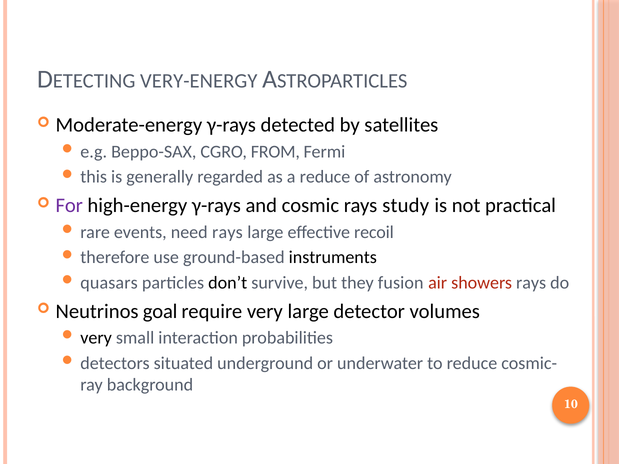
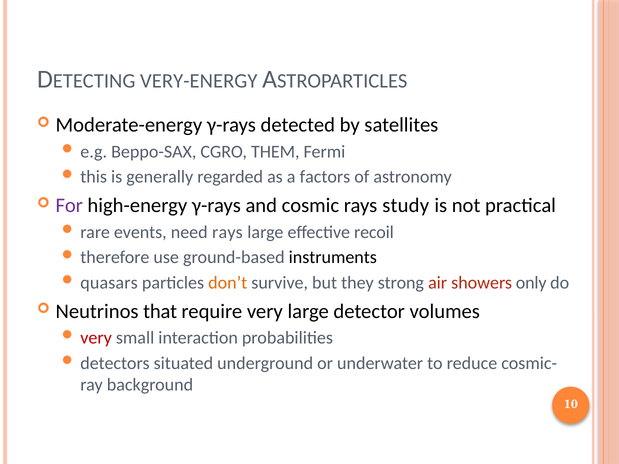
FROM: FROM -> THEM
a reduce: reduce -> factors
don’t colour: black -> orange
fusion: fusion -> strong
showers rays: rays -> only
goal: goal -> that
very at (96, 338) colour: black -> red
